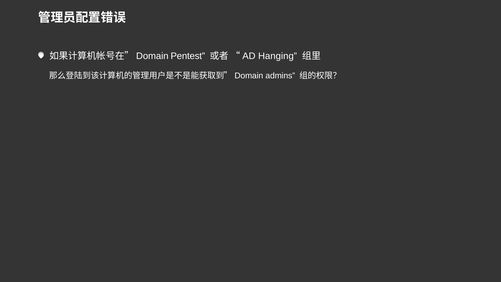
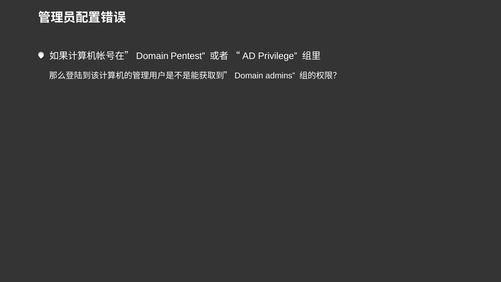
Hanging: Hanging -> Privilege
